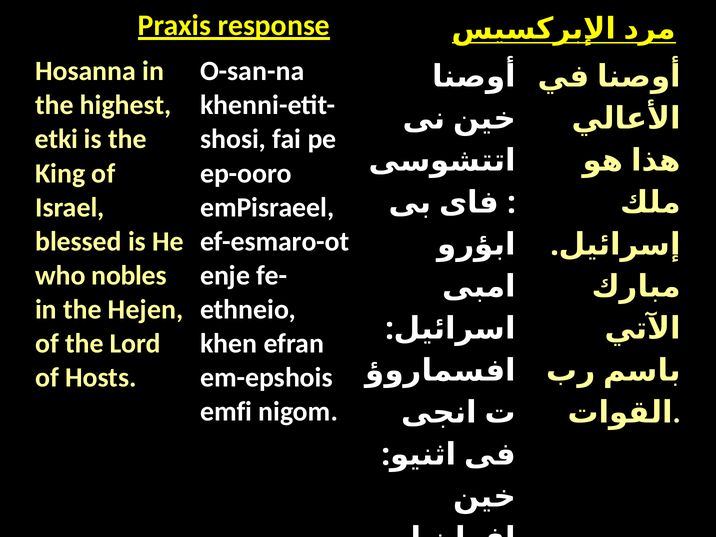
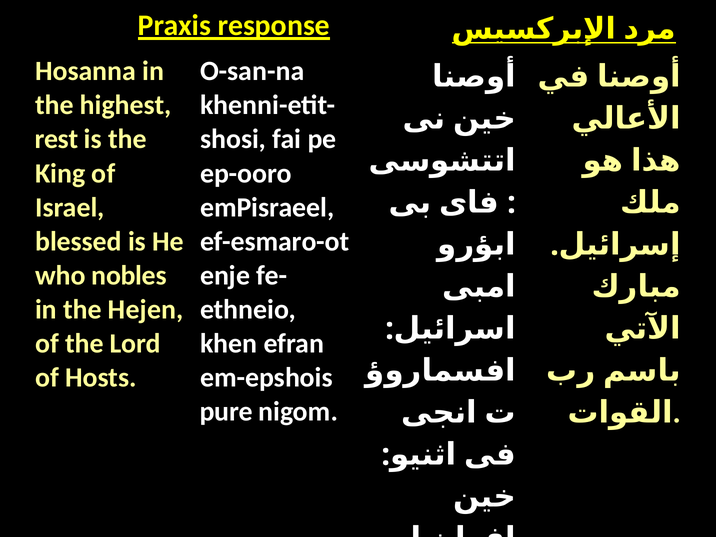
etki: etki -> rest
emfi: emfi -> pure
